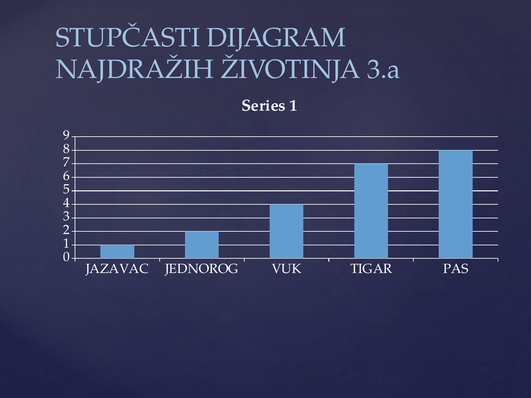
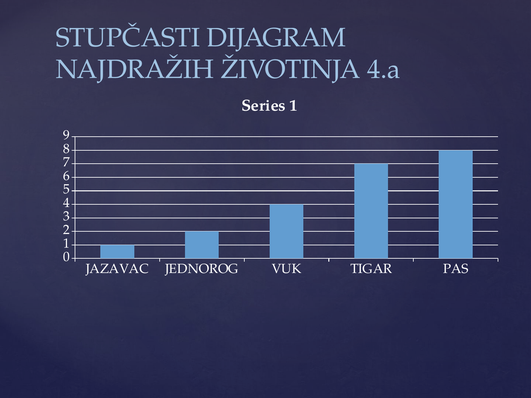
3.a: 3.a -> 4.a
